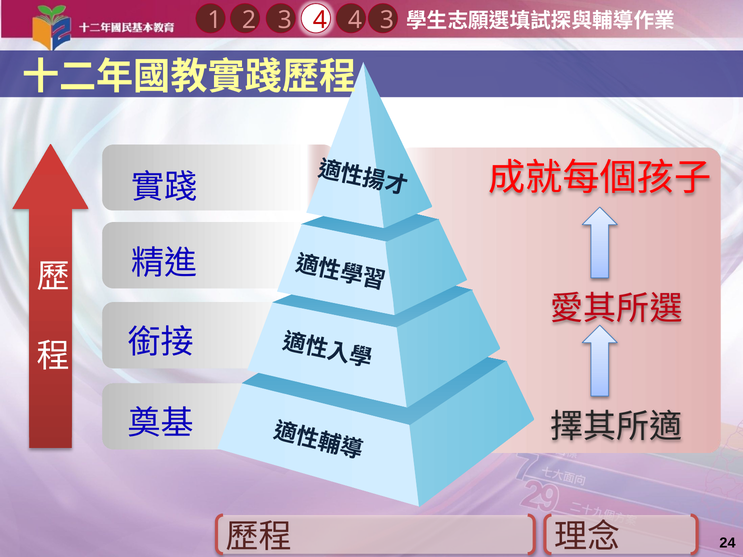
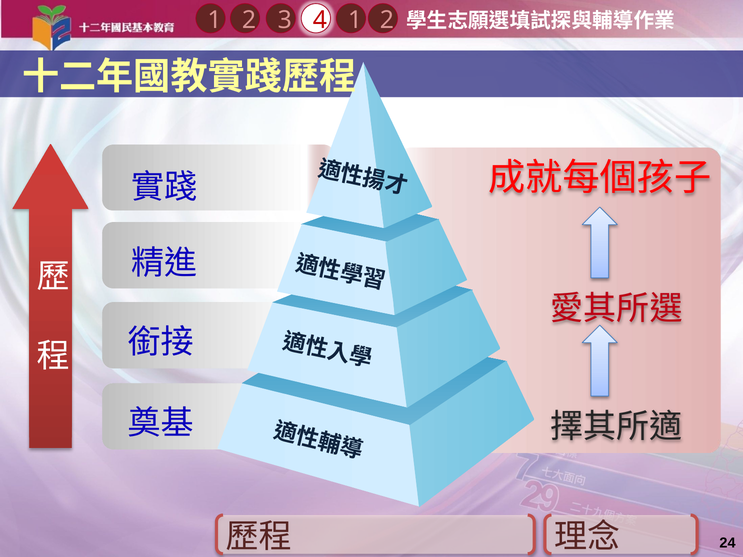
2 4: 4 -> 1
3 3: 3 -> 2
